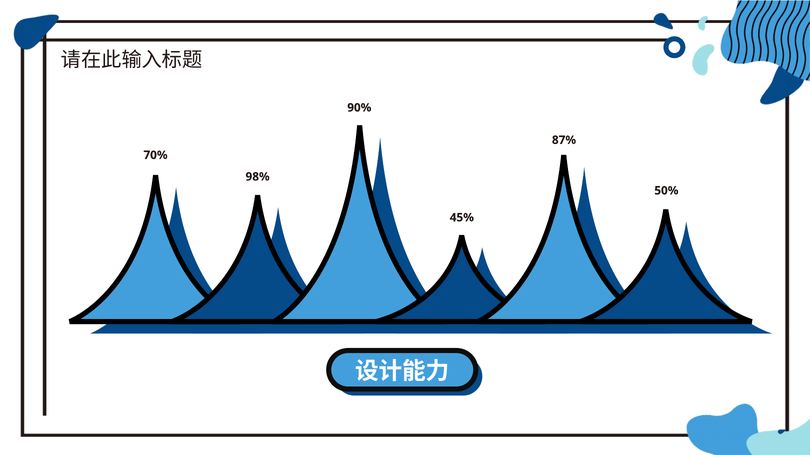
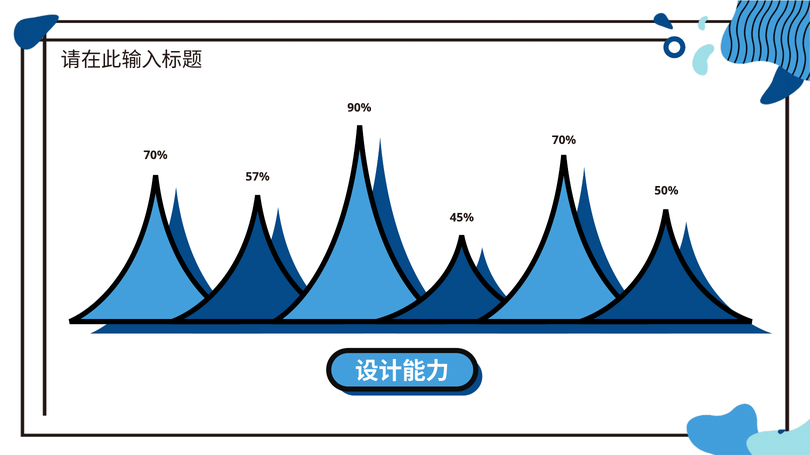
87% at (564, 140): 87% -> 70%
98%: 98% -> 57%
